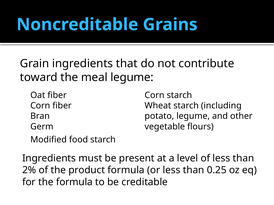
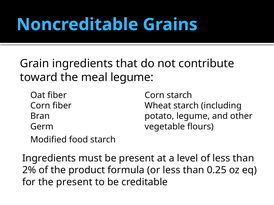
the formula: formula -> present
